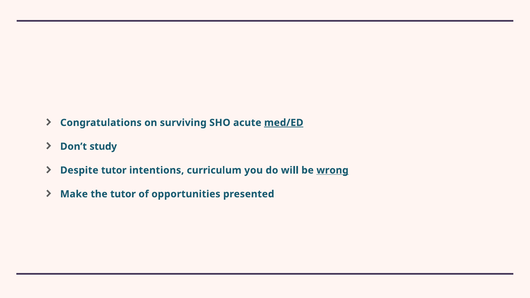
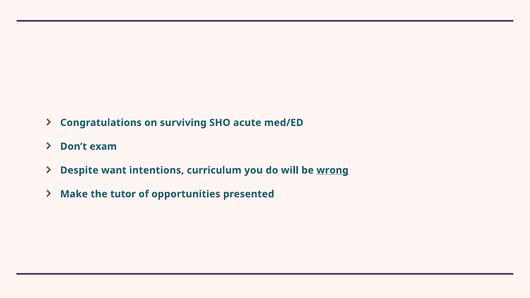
med/ED underline: present -> none
study: study -> exam
Despite tutor: tutor -> want
